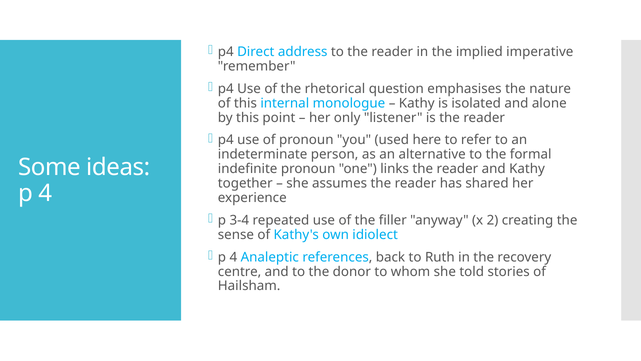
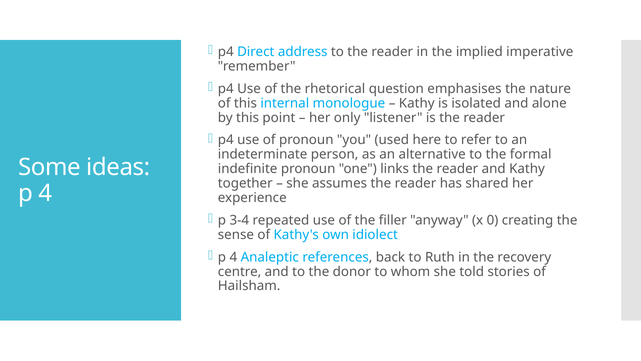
2: 2 -> 0
